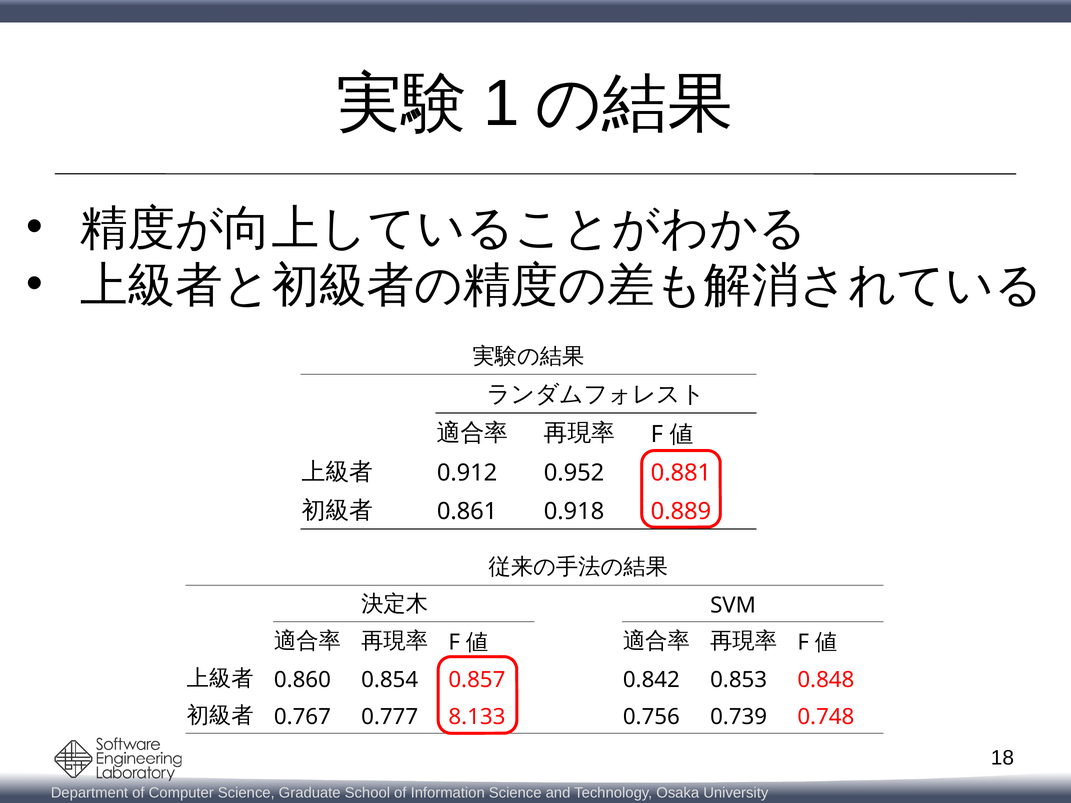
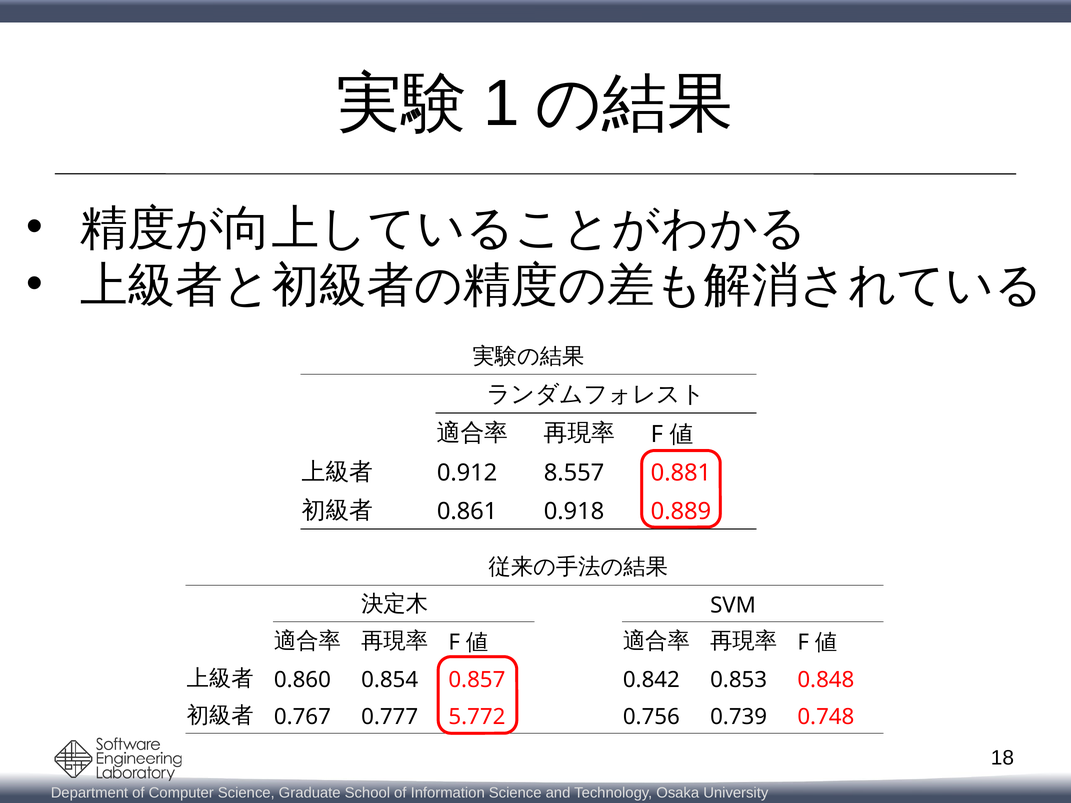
0.952: 0.952 -> 8.557
8.133: 8.133 -> 5.772
